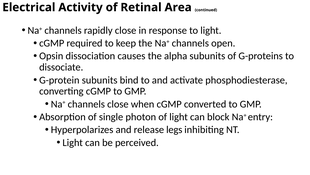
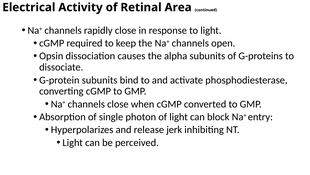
legs: legs -> jerk
